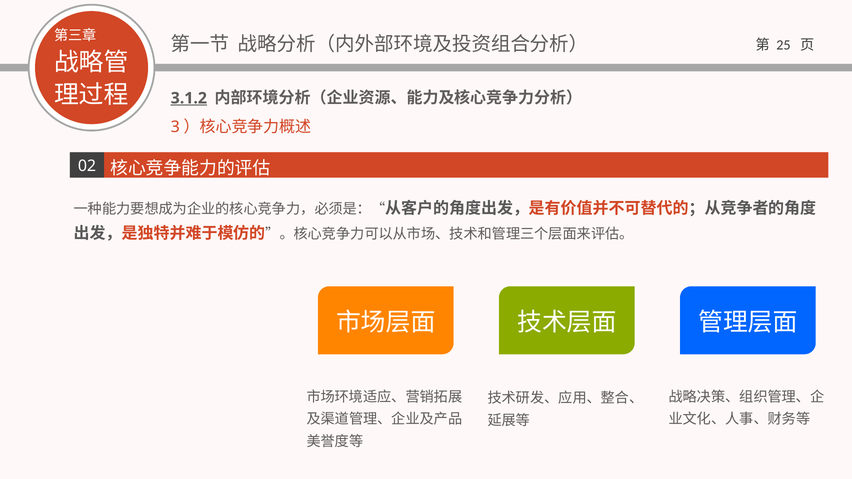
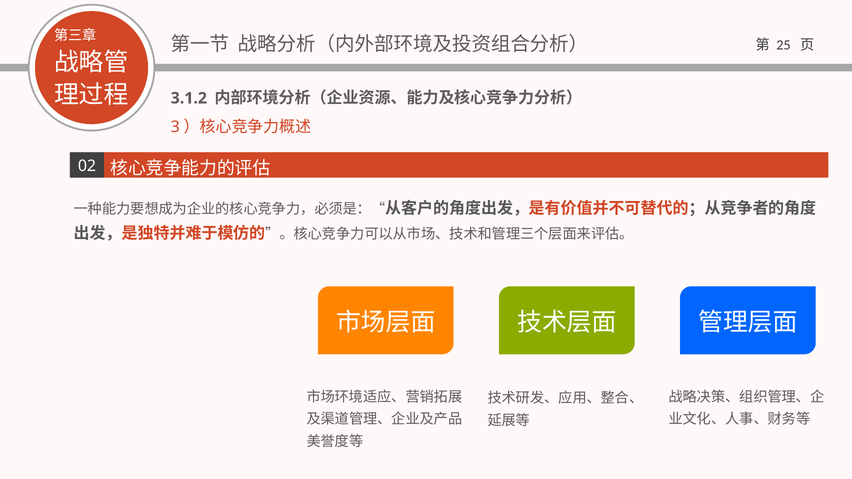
3.1.2 underline: present -> none
